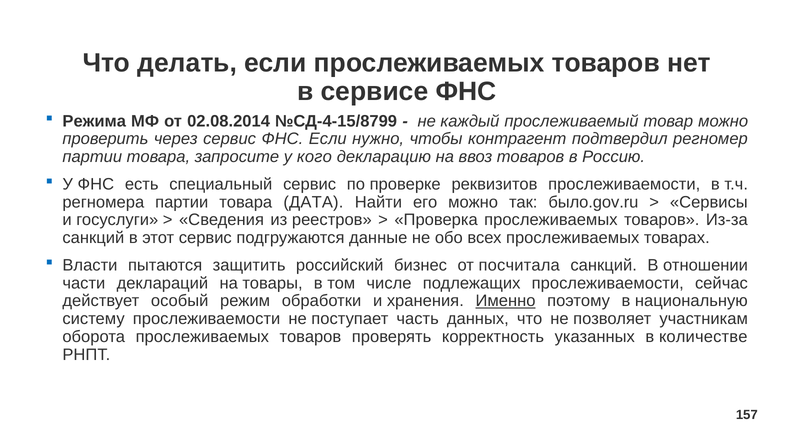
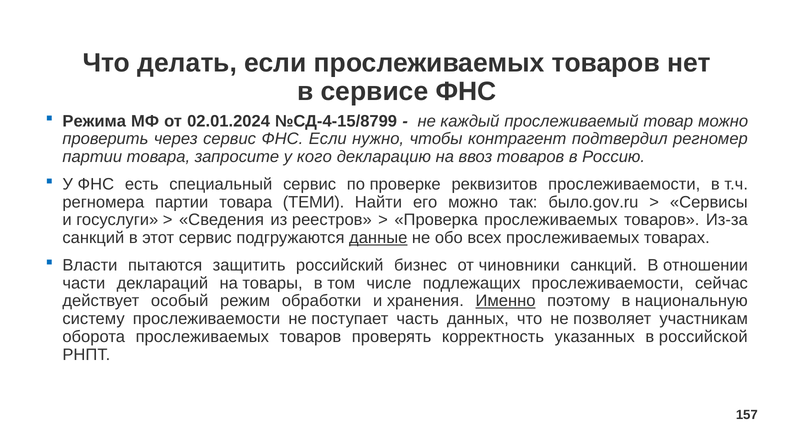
02.08.2014: 02.08.2014 -> 02.01.2024
ДАТА: ДАТА -> ТЕМИ
данные underline: none -> present
посчитала: посчитала -> чиновники
количестве: количестве -> российской
